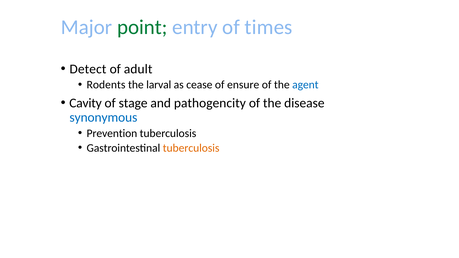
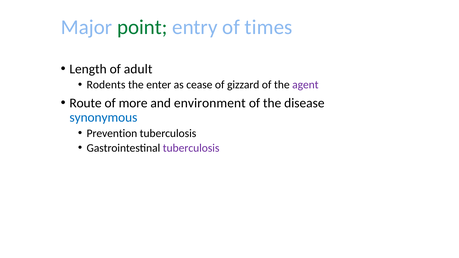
Detect: Detect -> Length
larval: larval -> enter
ensure: ensure -> gizzard
agent colour: blue -> purple
Cavity: Cavity -> Route
stage: stage -> more
pathogencity: pathogencity -> environment
tuberculosis at (191, 148) colour: orange -> purple
